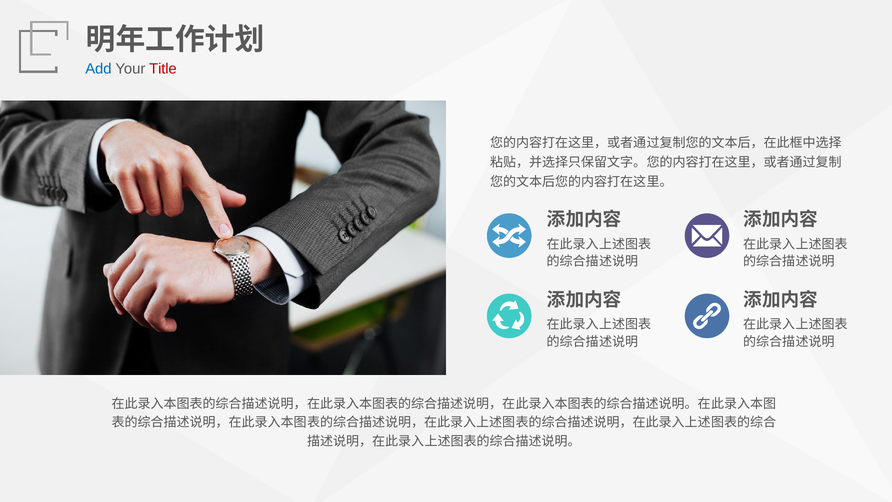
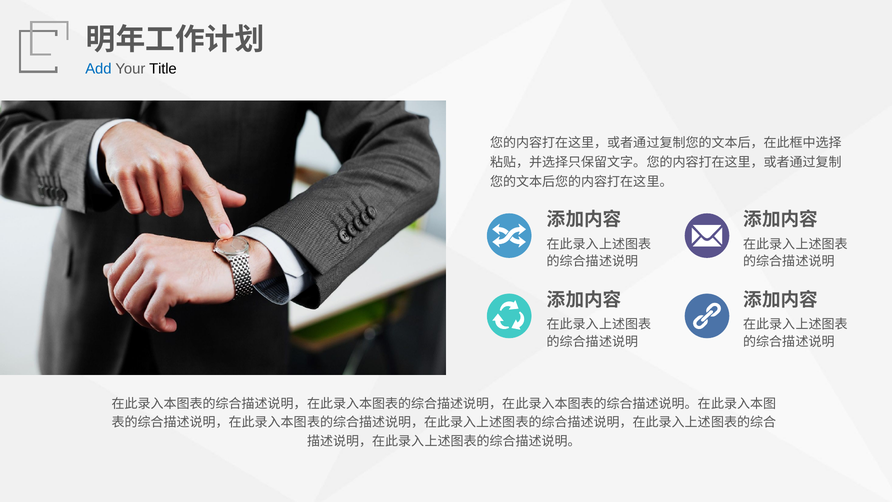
Title colour: red -> black
